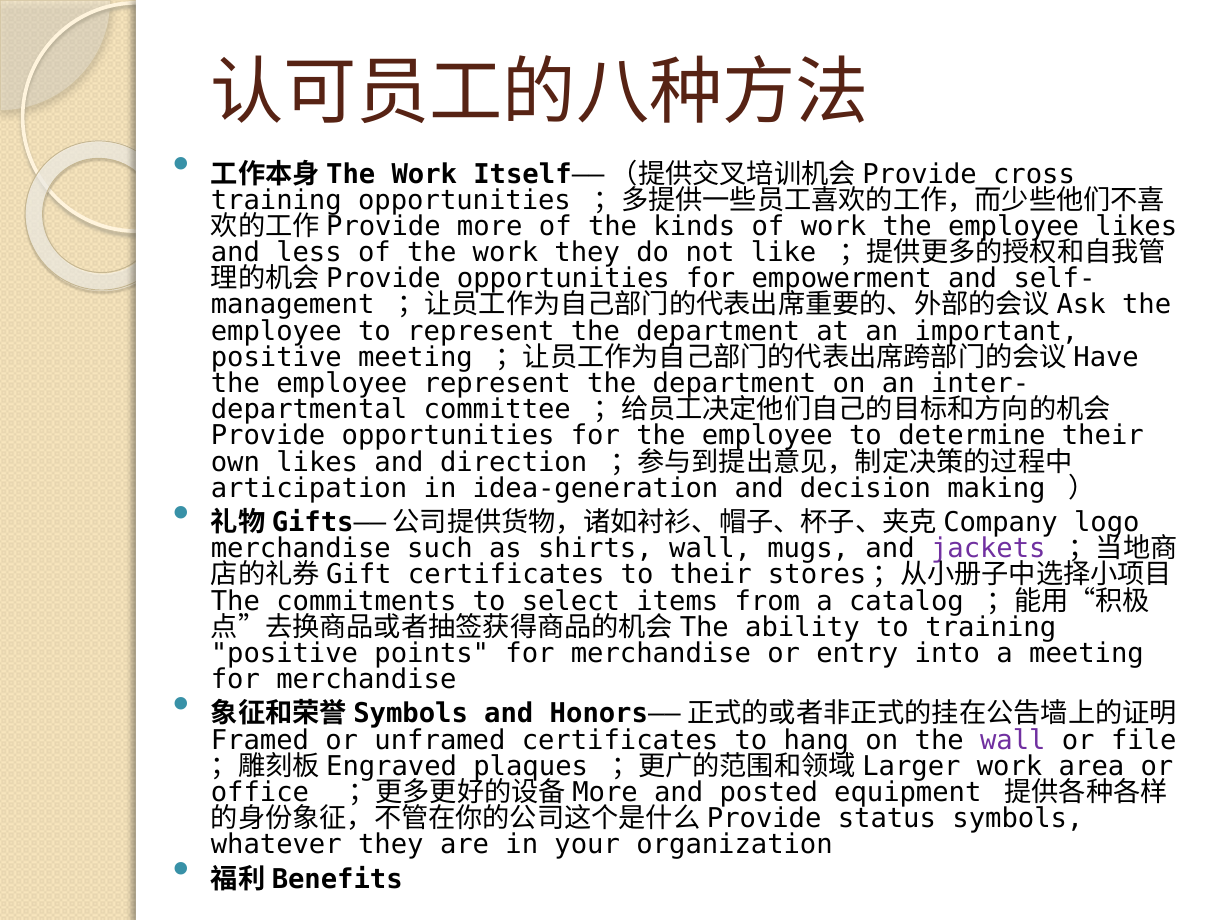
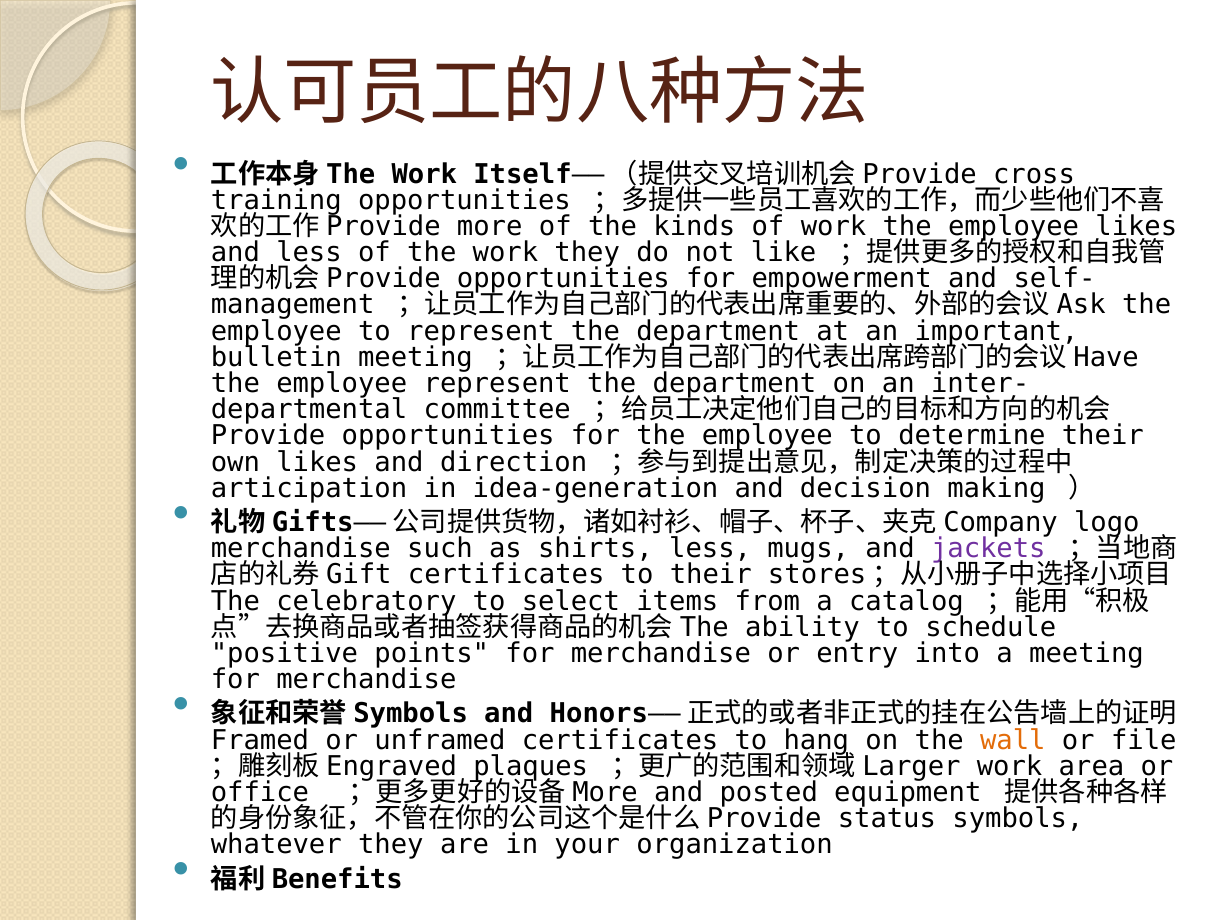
positive at (276, 357): positive -> bulletin
shirts wall: wall -> less
commitments: commitments -> celebratory
to training: training -> schedule
wall at (1013, 740) colour: purple -> orange
